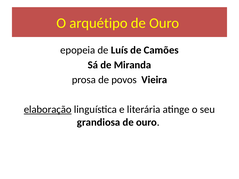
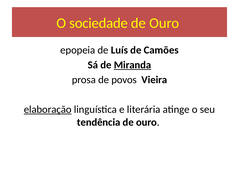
arquétipo: arquétipo -> sociedade
Miranda underline: none -> present
grandiosa: grandiosa -> tendência
